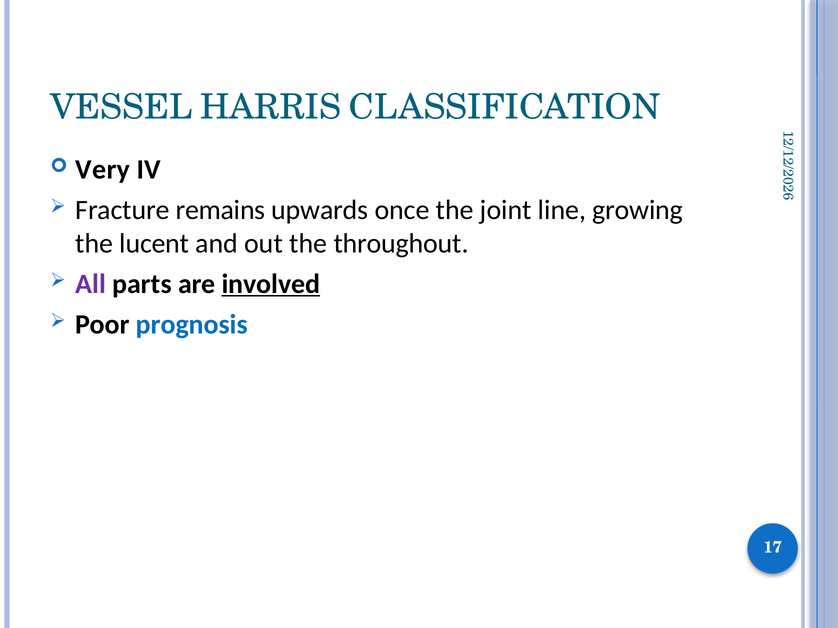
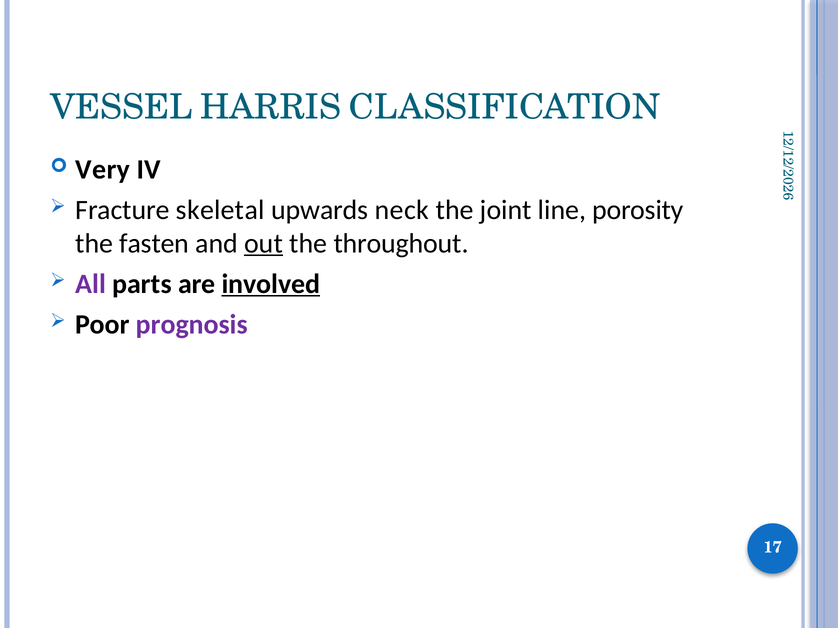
remains: remains -> skeletal
once: once -> neck
growing: growing -> porosity
lucent: lucent -> fasten
out underline: none -> present
prognosis colour: blue -> purple
